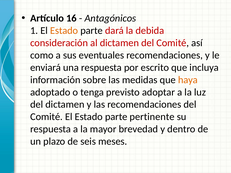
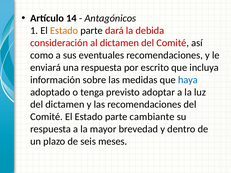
16: 16 -> 14
haya colour: orange -> blue
pertinente: pertinente -> cambiante
